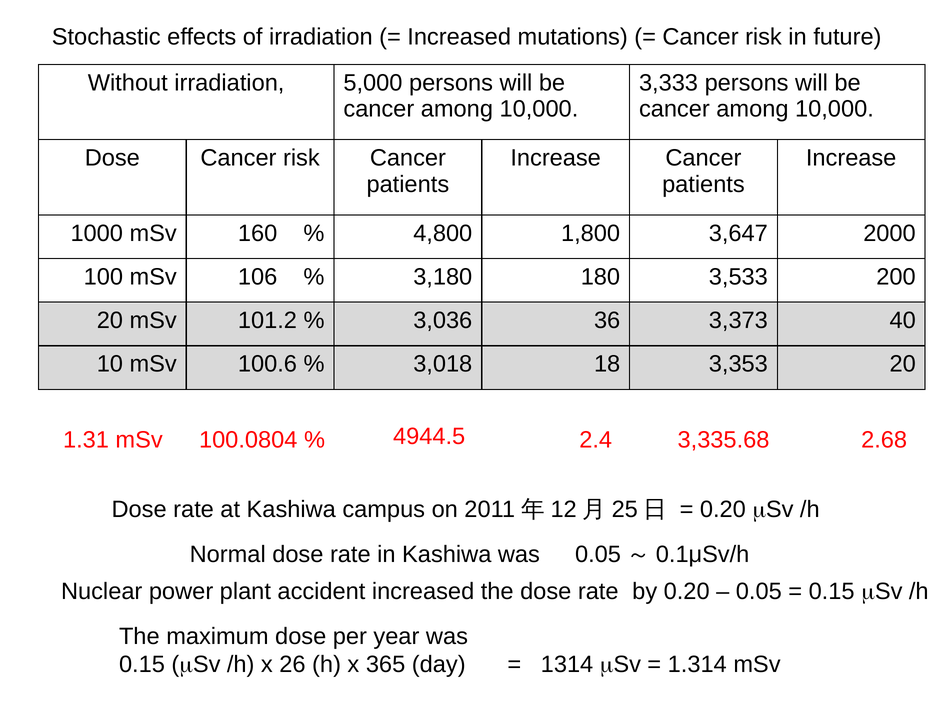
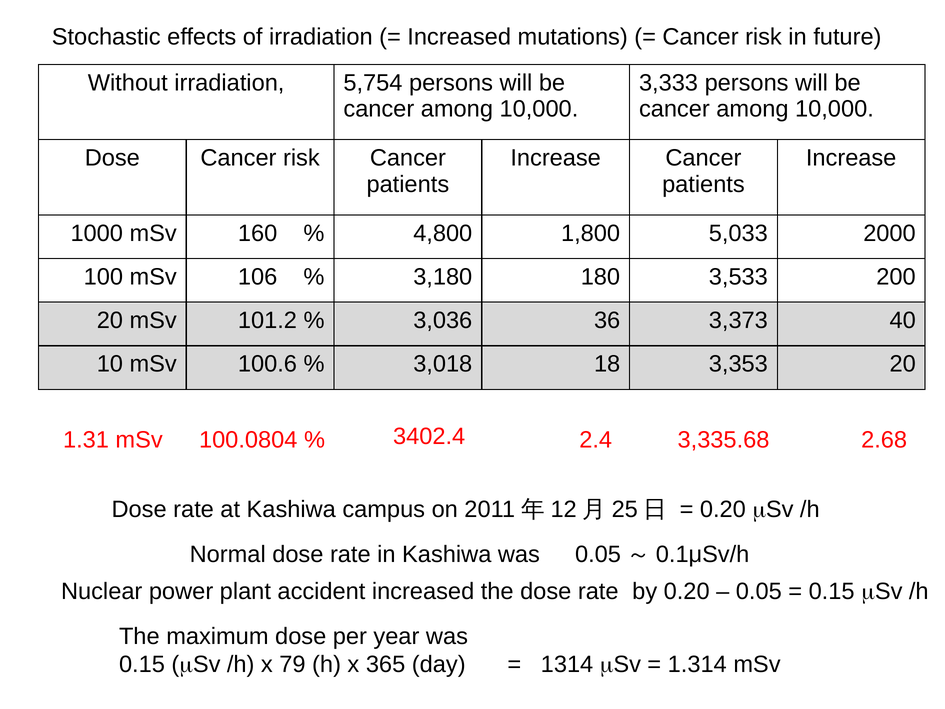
5,000: 5,000 -> 5,754
3,647: 3,647 -> 5,033
4944.5: 4944.5 -> 3402.4
26: 26 -> 79
